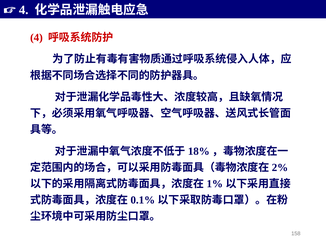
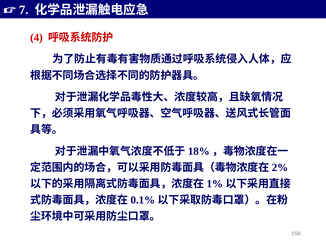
4 at (24, 10): 4 -> 7
